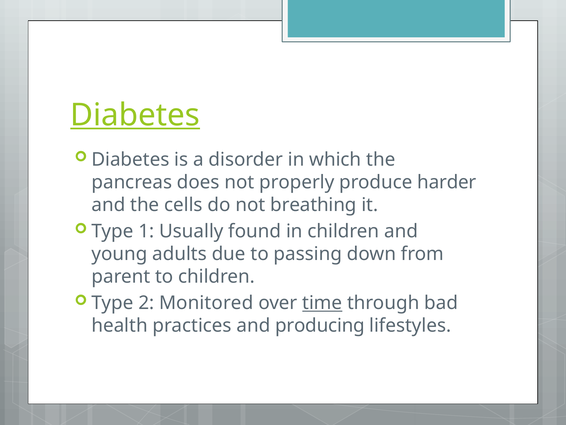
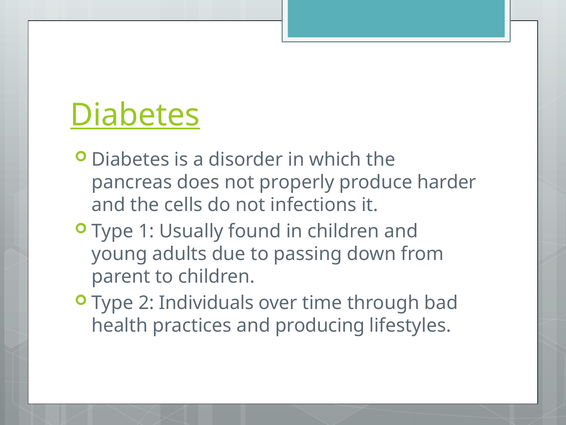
breathing: breathing -> infections
Monitored: Monitored -> Individuals
time underline: present -> none
